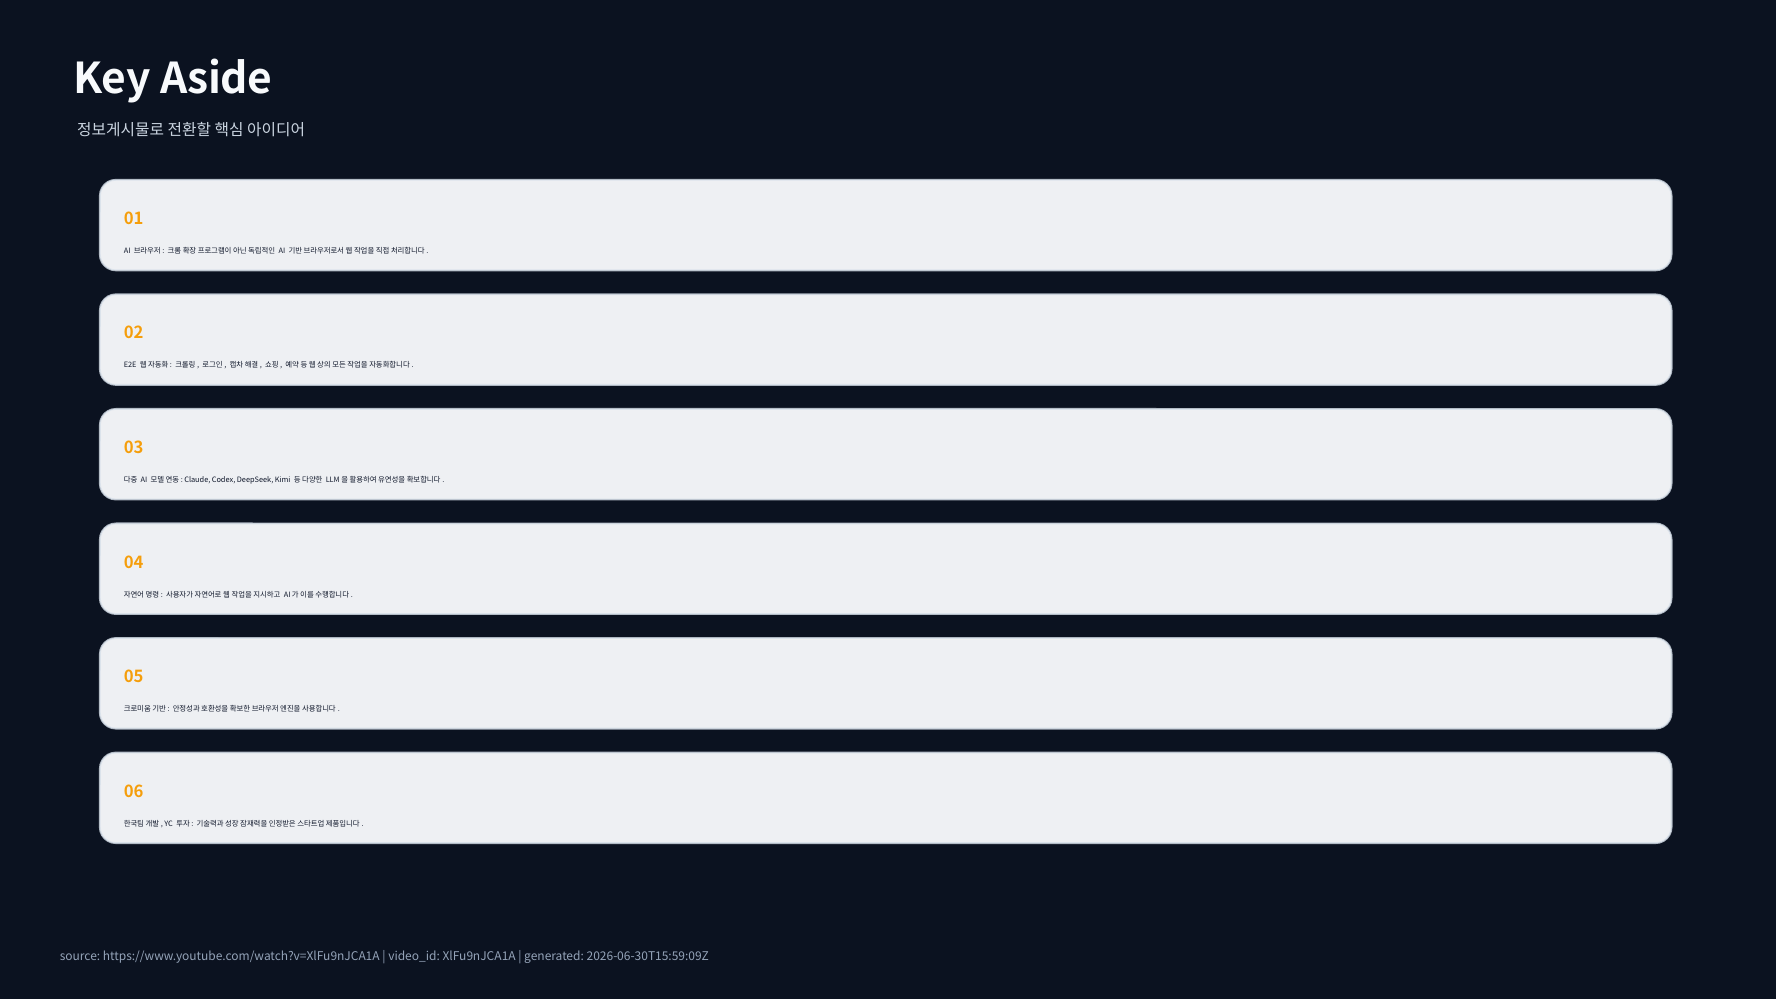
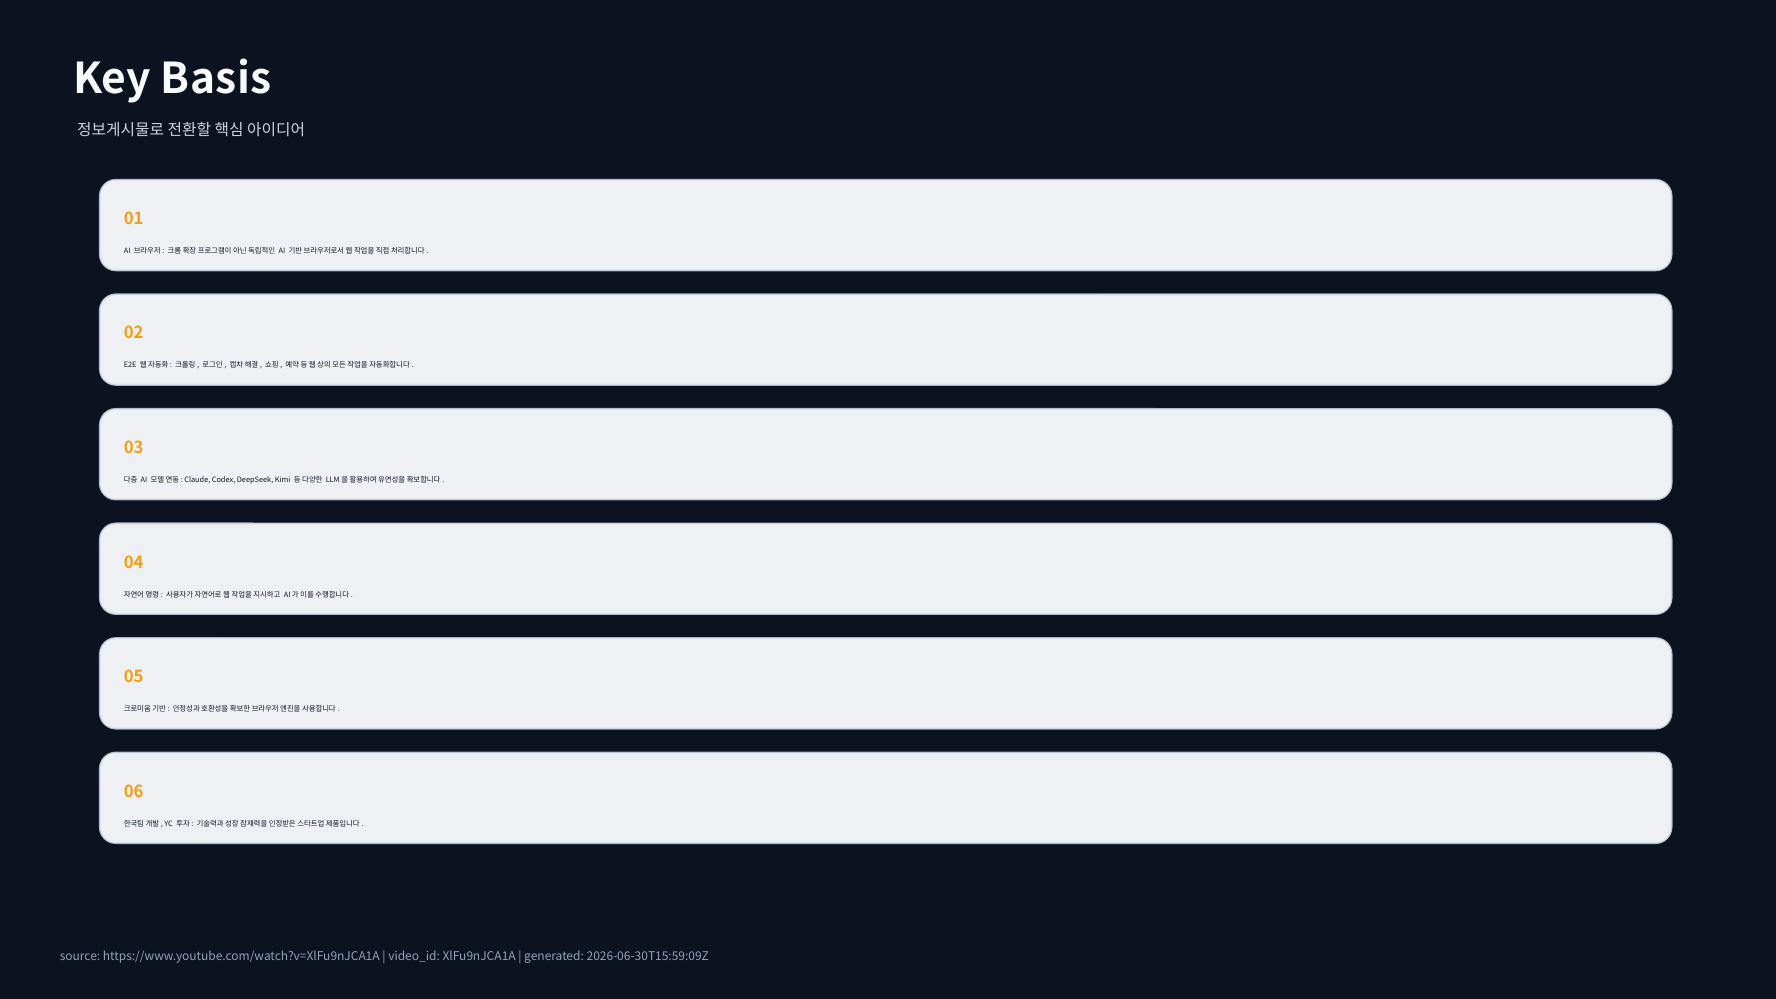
Aside: Aside -> Basis
